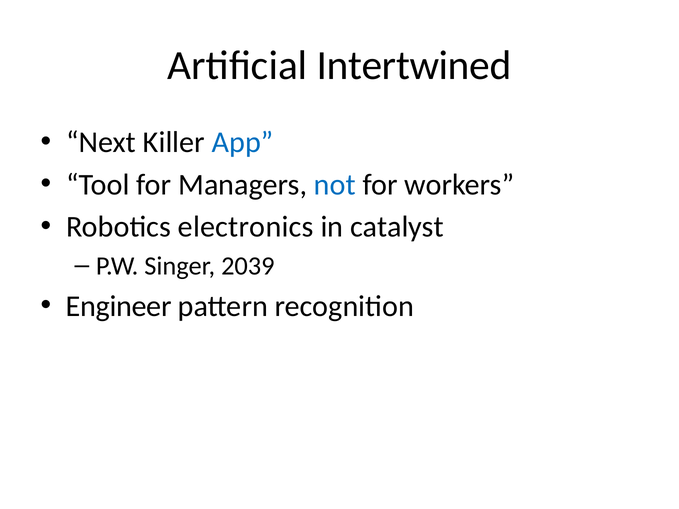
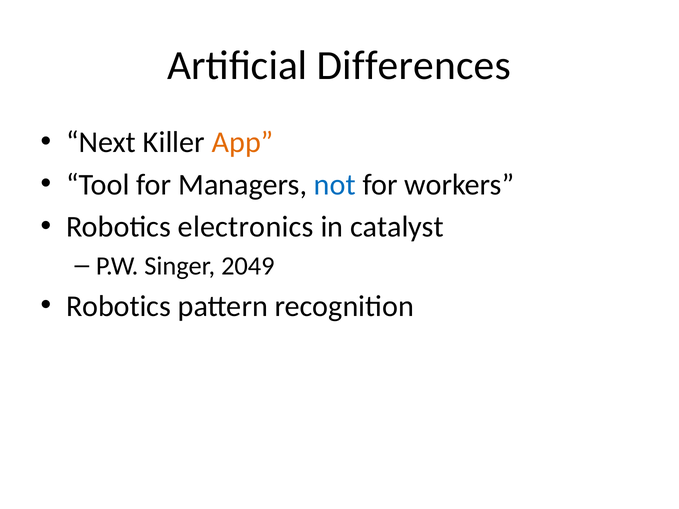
Intertwined: Intertwined -> Differences
App colour: blue -> orange
2039: 2039 -> 2049
Engineer at (119, 306): Engineer -> Robotics
